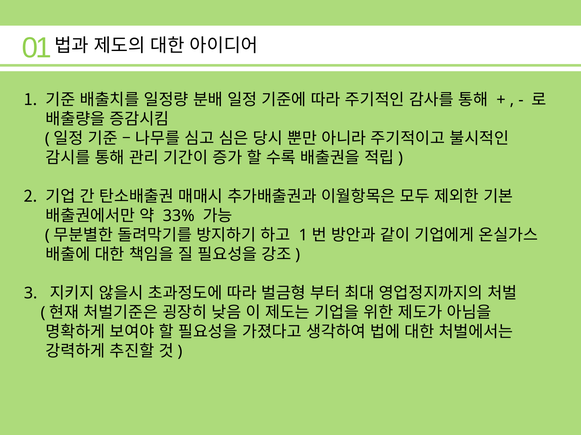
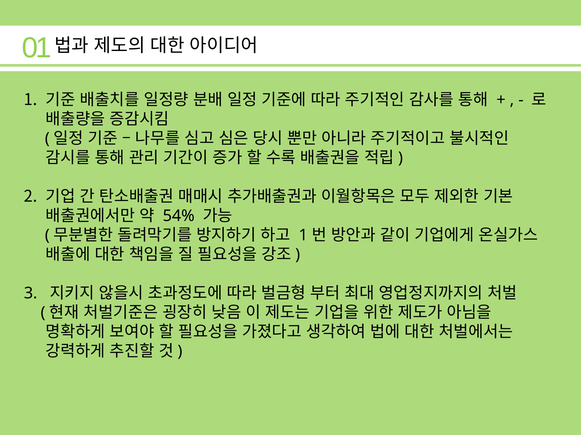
33%: 33% -> 54%
